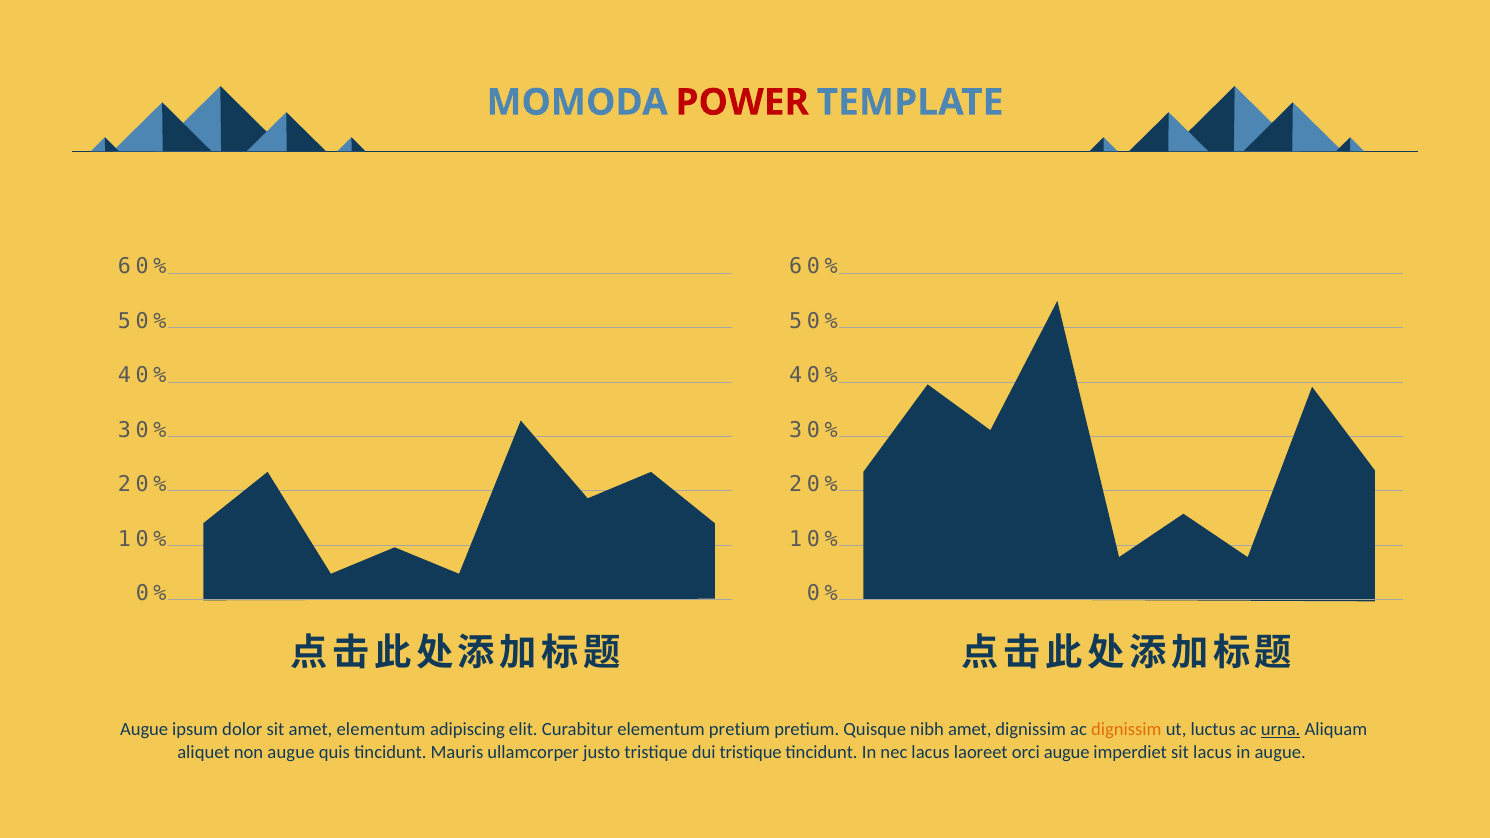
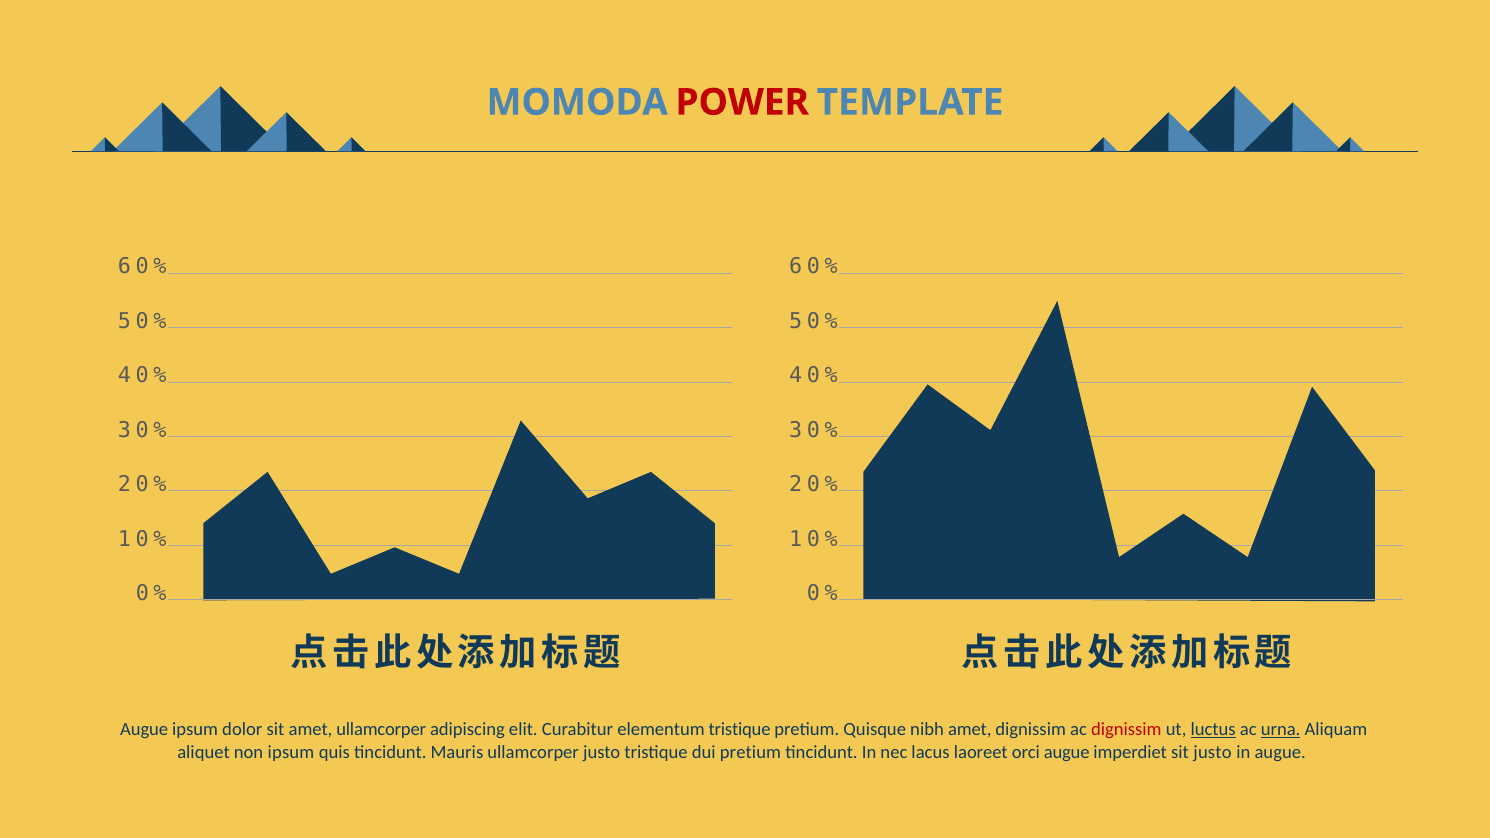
amet elementum: elementum -> ullamcorper
elementum pretium: pretium -> tristique
dignissim at (1126, 730) colour: orange -> red
luctus underline: none -> present
non augue: augue -> ipsum
dui tristique: tristique -> pretium
sit lacus: lacus -> justo
